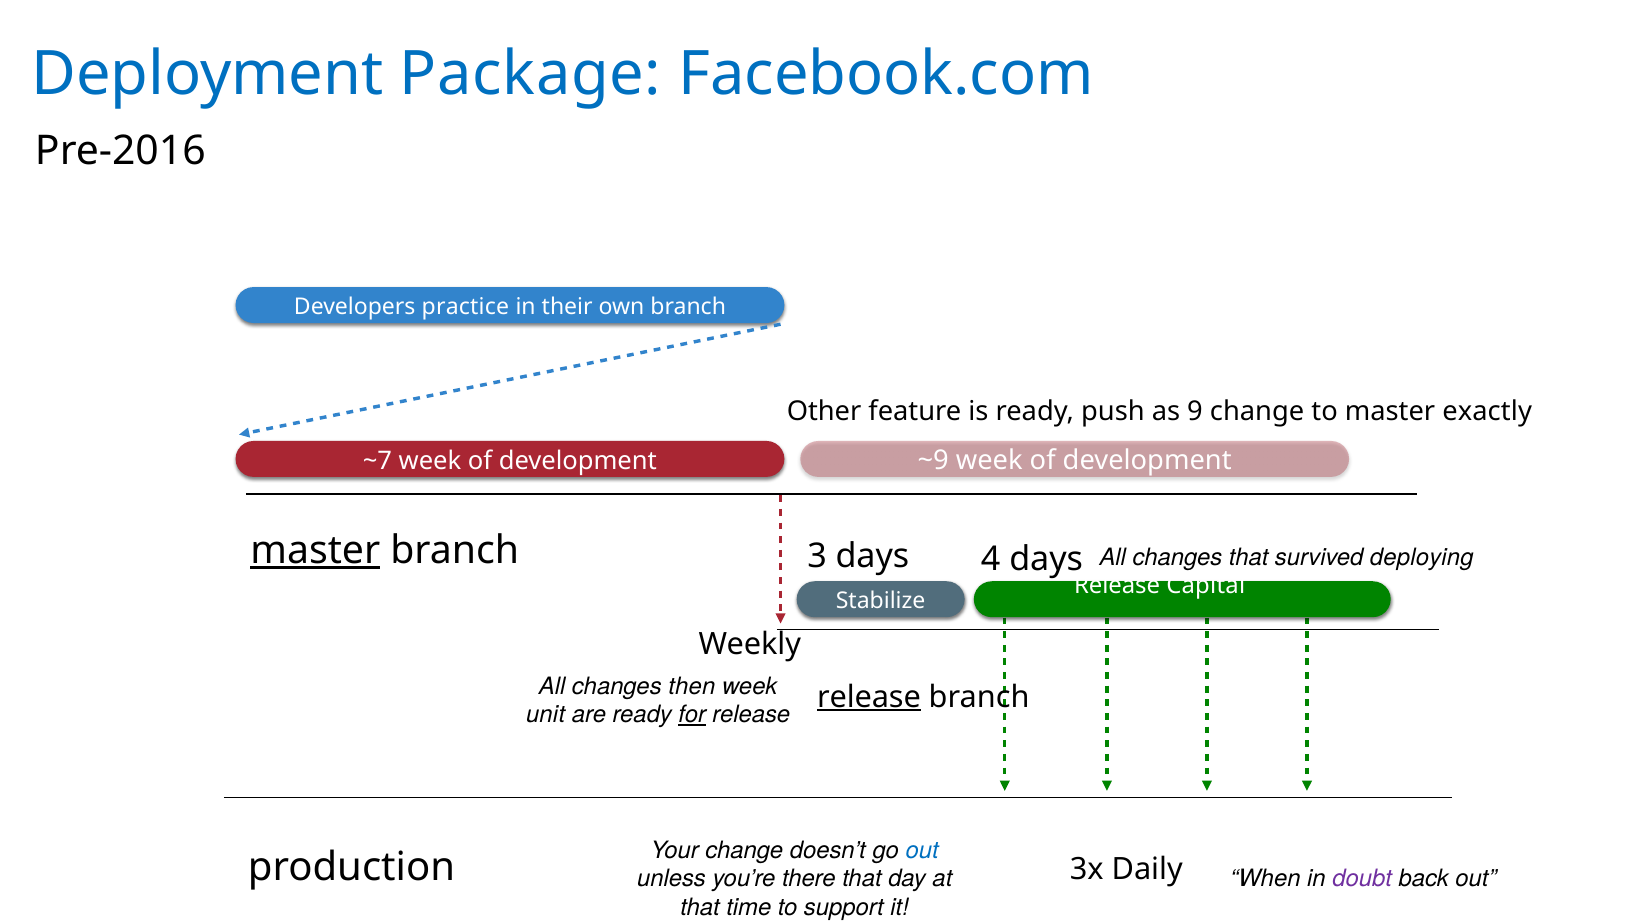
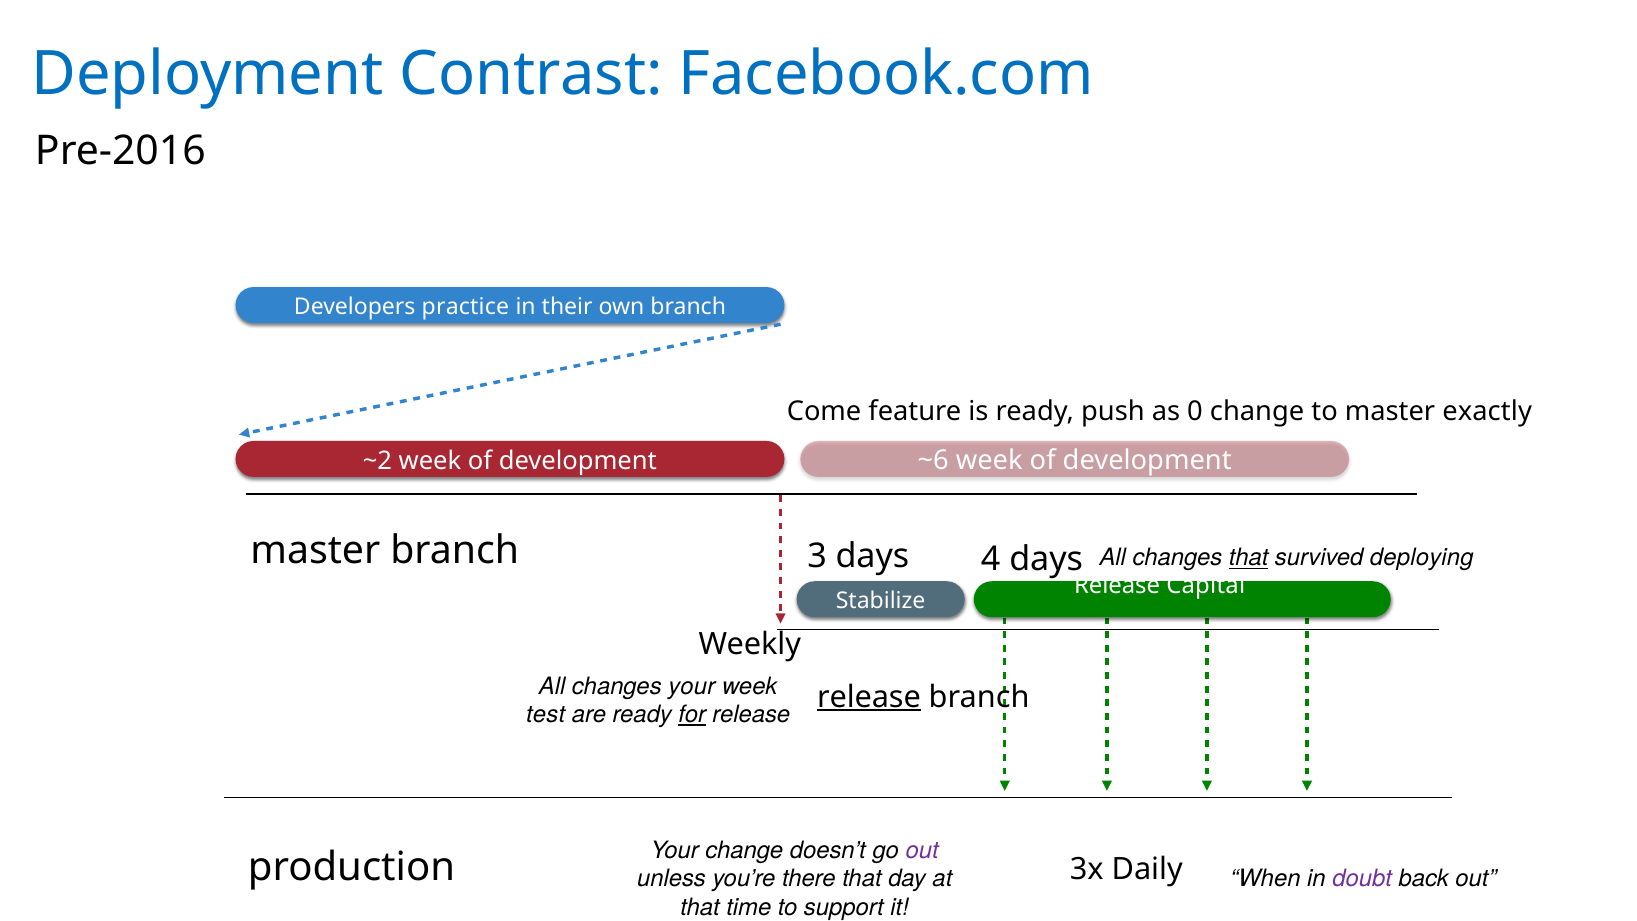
Package: Package -> Contrast
Other: Other -> Come
9: 9 -> 0
~9: ~9 -> ~6
~7: ~7 -> ~2
master at (315, 550) underline: present -> none
that at (1249, 558) underline: none -> present
changes then: then -> your
unit: unit -> test
out at (922, 850) colour: blue -> purple
